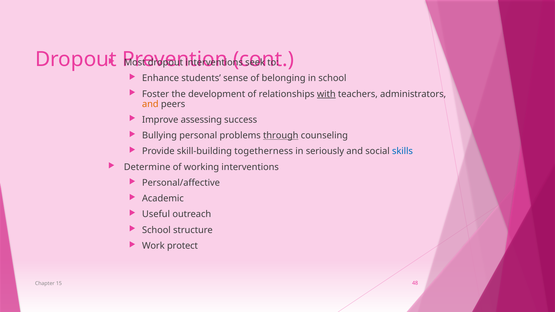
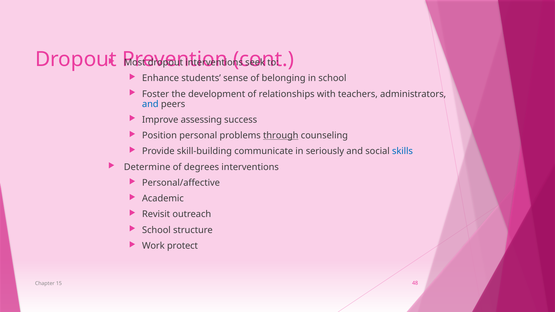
with underline: present -> none
and at (150, 104) colour: orange -> blue
Bullying: Bullying -> Position
togetherness: togetherness -> communicate
working: working -> degrees
Useful: Useful -> Revisit
